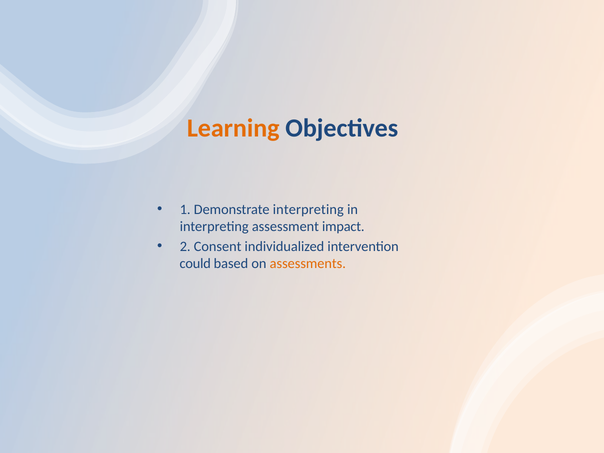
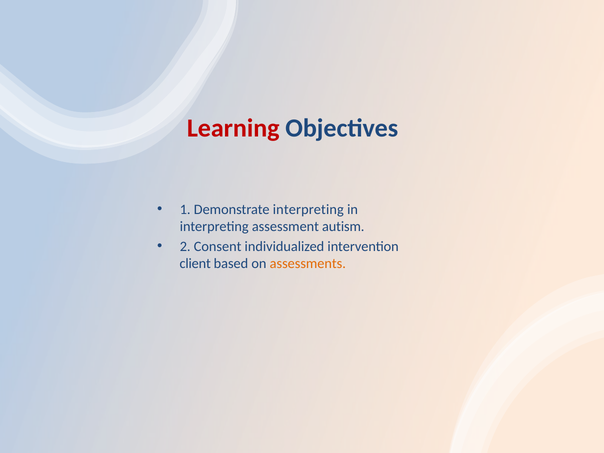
Learning colour: orange -> red
impact: impact -> autism
could: could -> client
